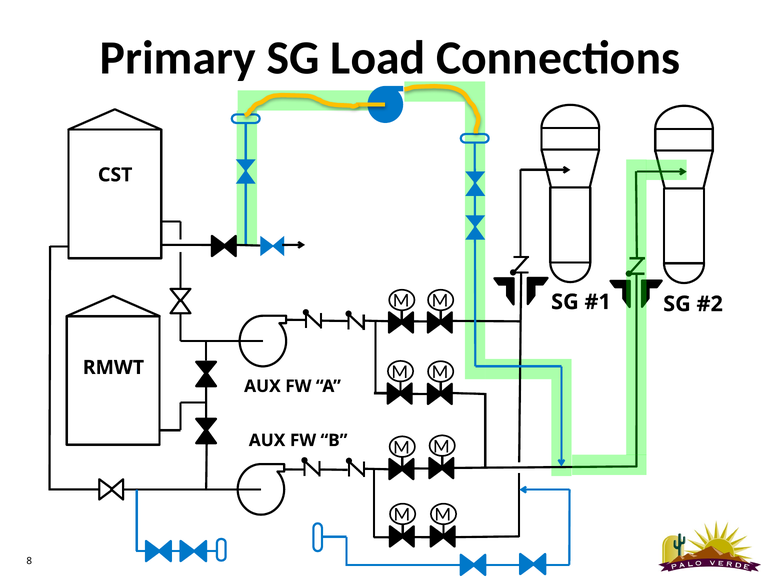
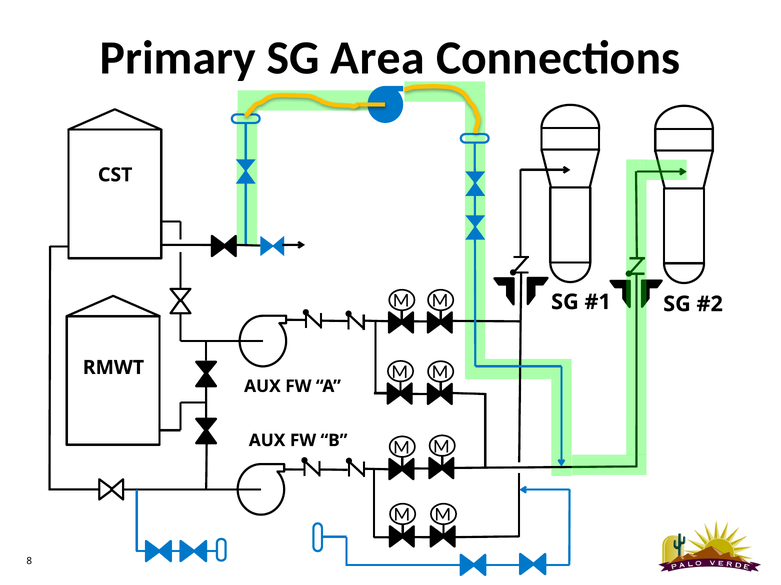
Load: Load -> Area
